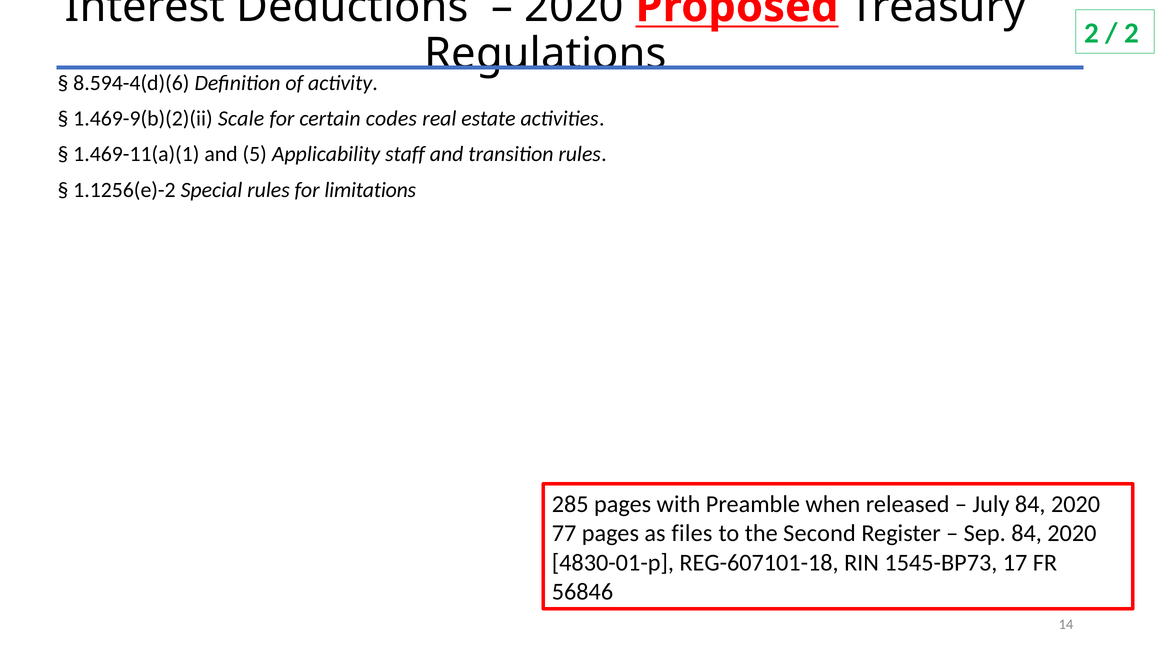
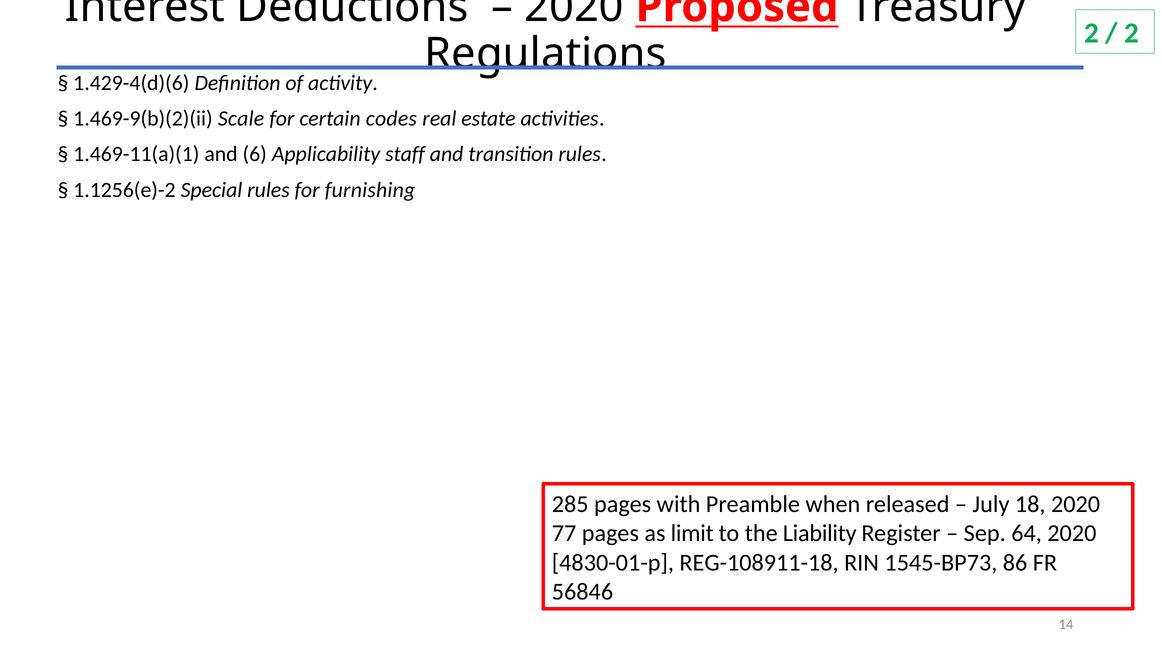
8.594-4(d)(6: 8.594-4(d)(6 -> 1.429-4(d)(6
5: 5 -> 6
limitations: limitations -> furnishing
July 84: 84 -> 18
files: files -> limit
Second: Second -> Liability
Sep 84: 84 -> 64
REG-607101-18: REG-607101-18 -> REG-108911-18
17: 17 -> 86
